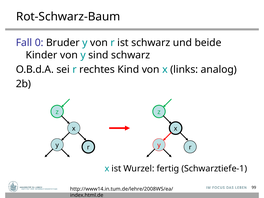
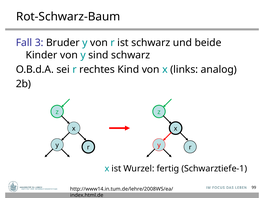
0: 0 -> 3
